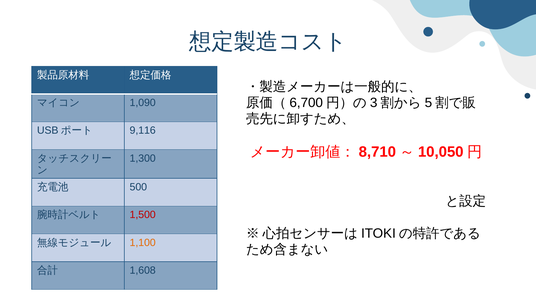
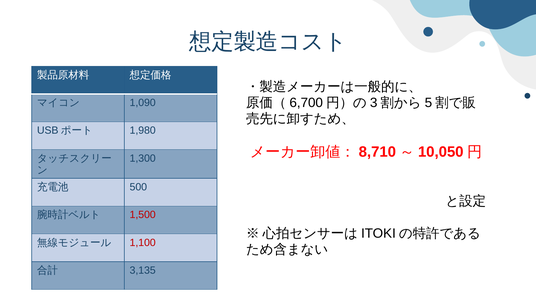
9,116: 9,116 -> 1,980
1,100 colour: orange -> red
1,608: 1,608 -> 3,135
